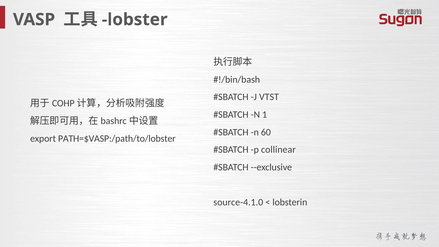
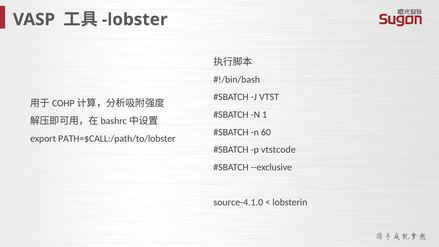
PATH=$VASP:/path/to/lobster: PATH=$VASP:/path/to/lobster -> PATH=$CALL:/path/to/lobster
collinear: collinear -> vtstcode
